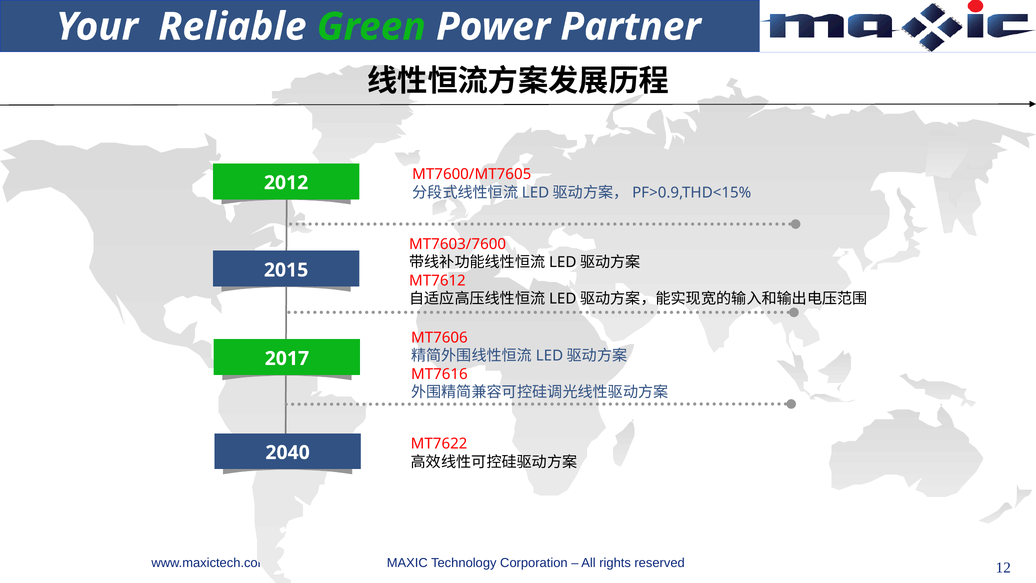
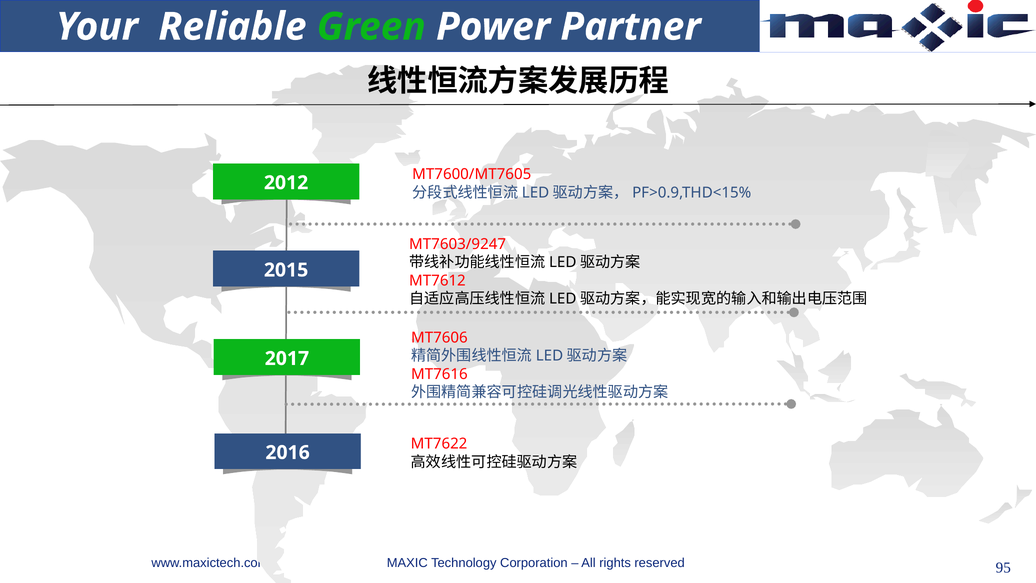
MT7603/7600: MT7603/7600 -> MT7603/9247
2040: 2040 -> 2016
12: 12 -> 95
